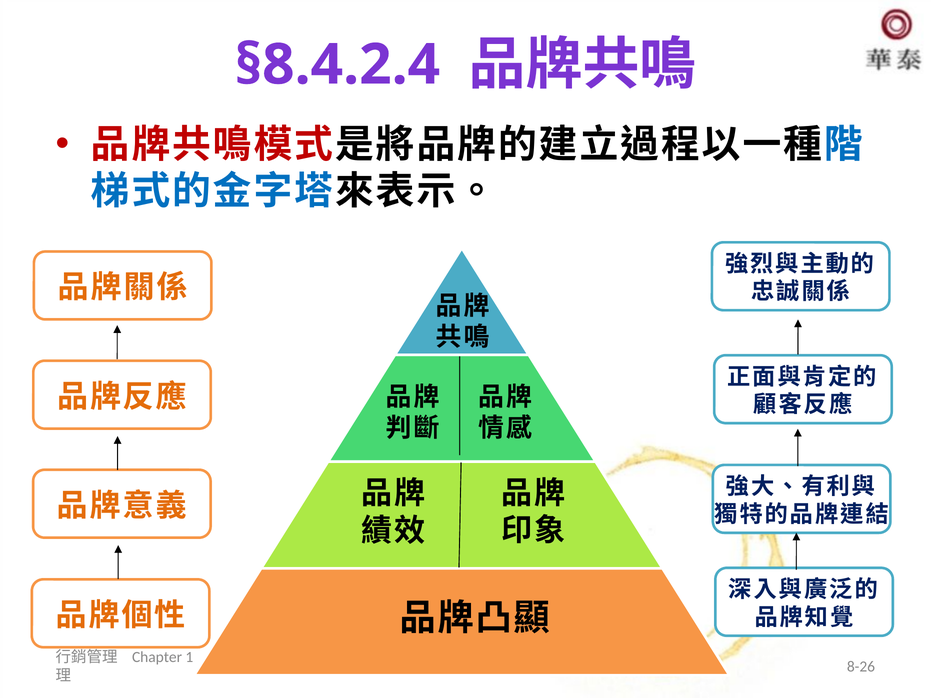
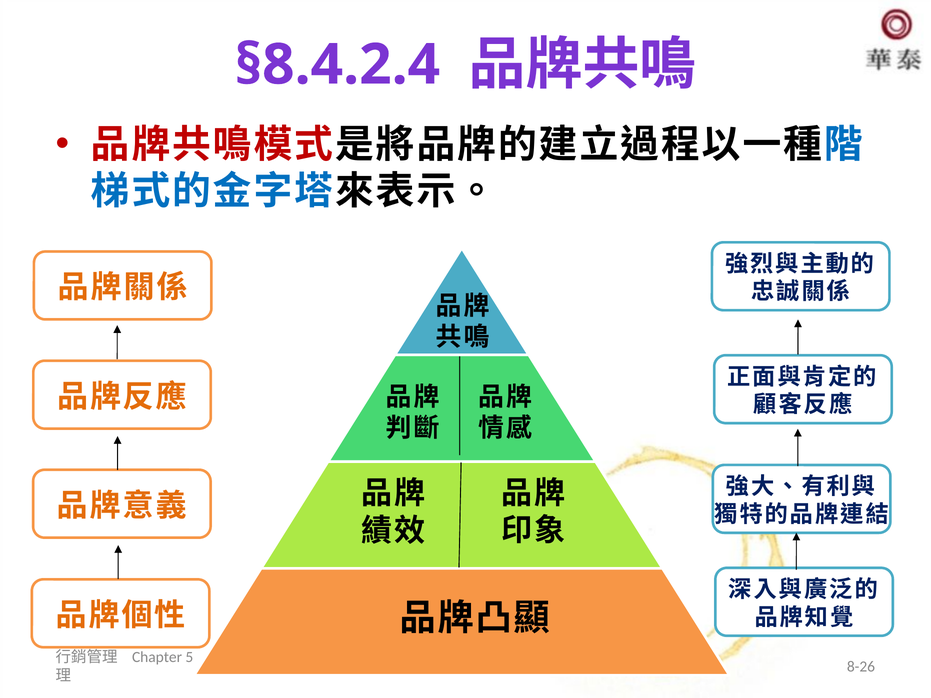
1: 1 -> 5
